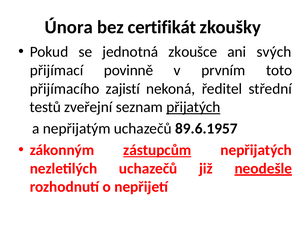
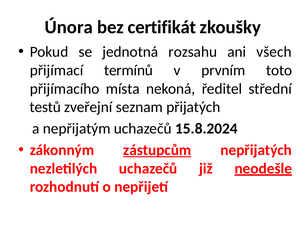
zkoušce: zkoušce -> rozsahu
svých: svých -> všech
povinně: povinně -> termínů
zajistí: zajistí -> místa
přijatých underline: present -> none
89.6.1957: 89.6.1957 -> 15.8.2024
